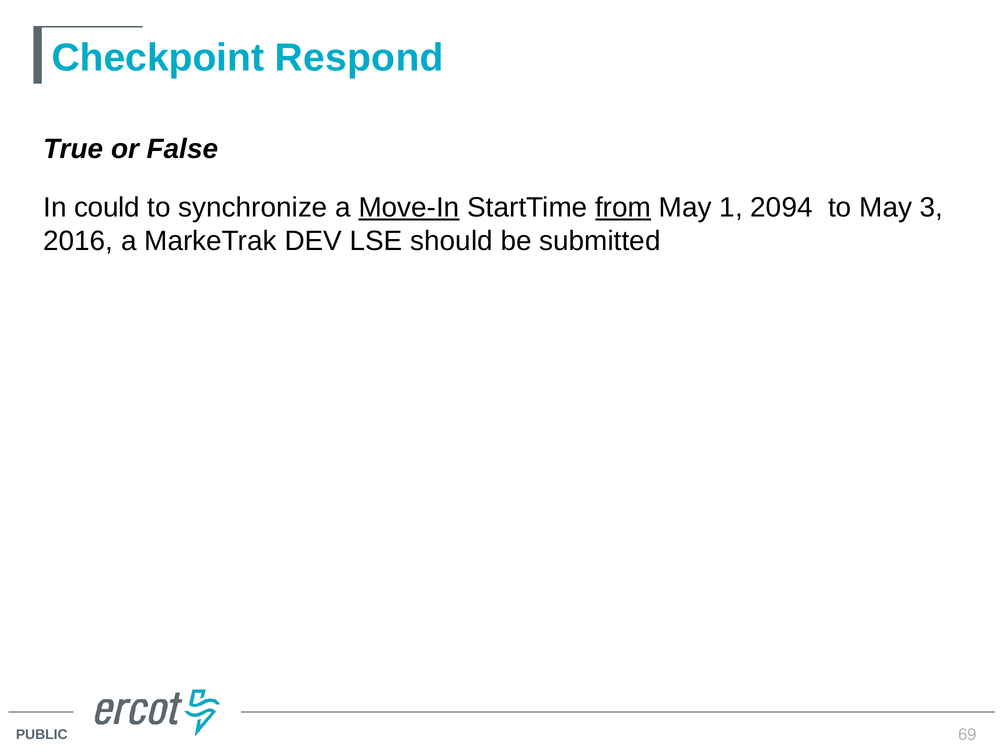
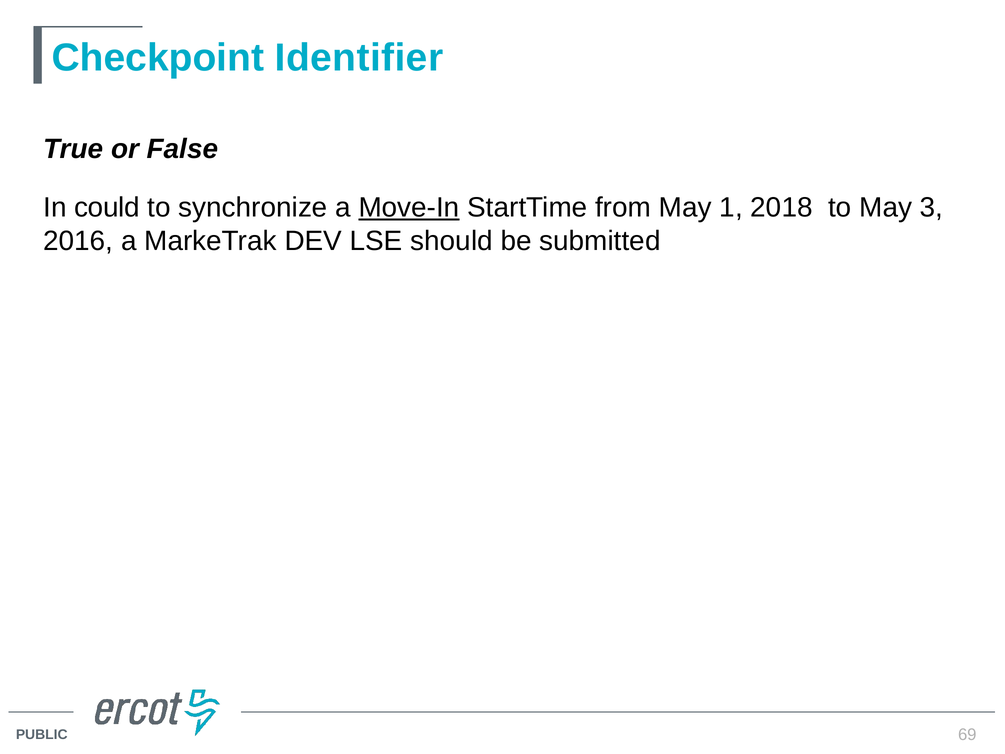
Respond: Respond -> Identifier
from underline: present -> none
2094: 2094 -> 2018
